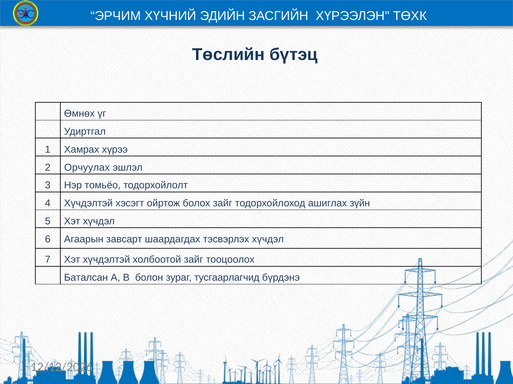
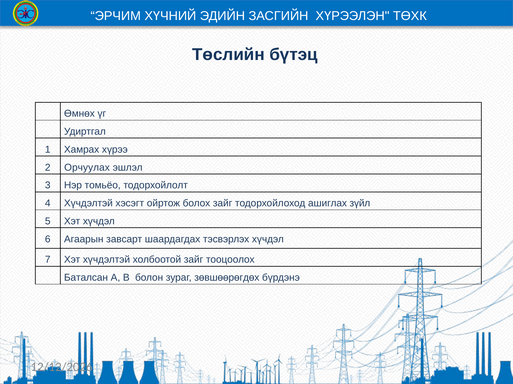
зүйн: зүйн -> зүйл
тусгаарлагчид: тусгаарлагчид -> зөвшөөрөгдөх
